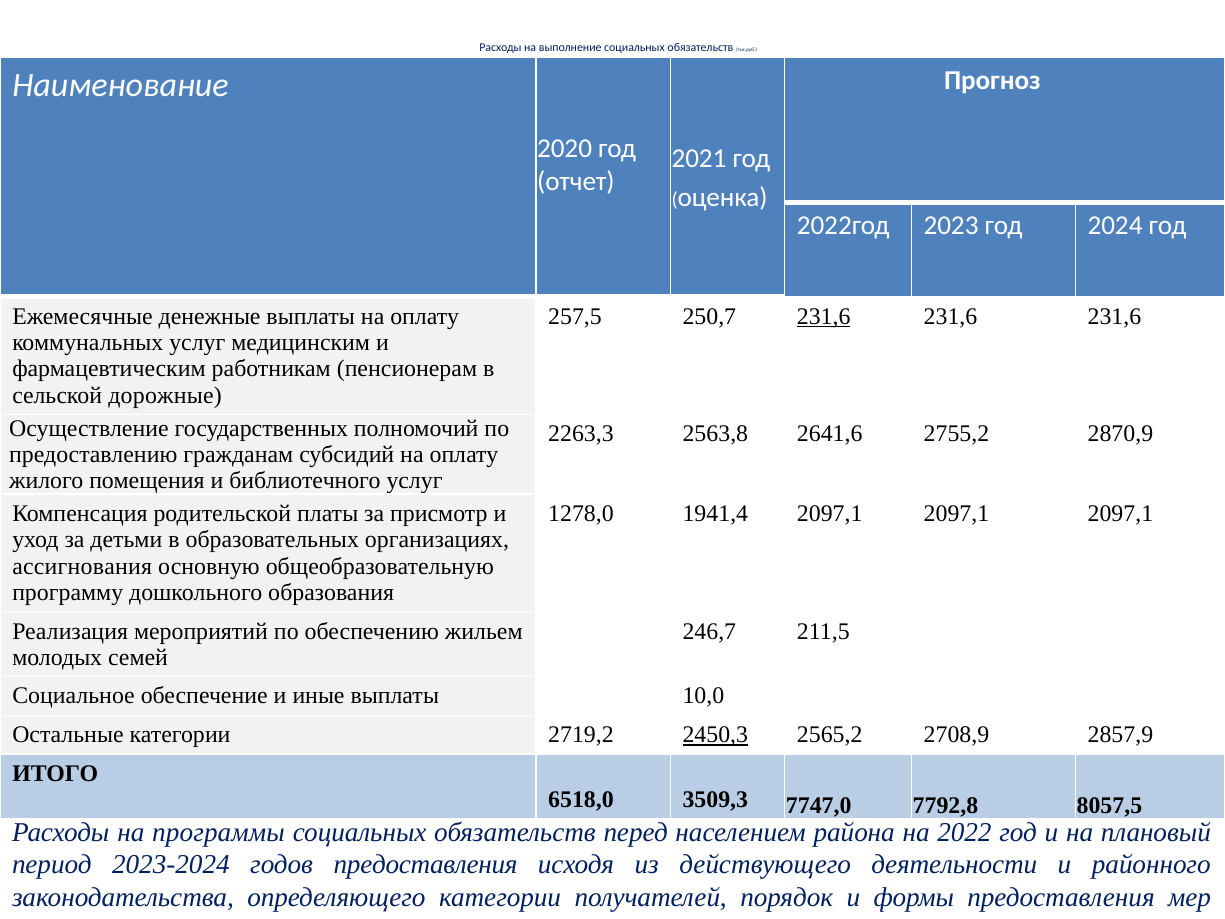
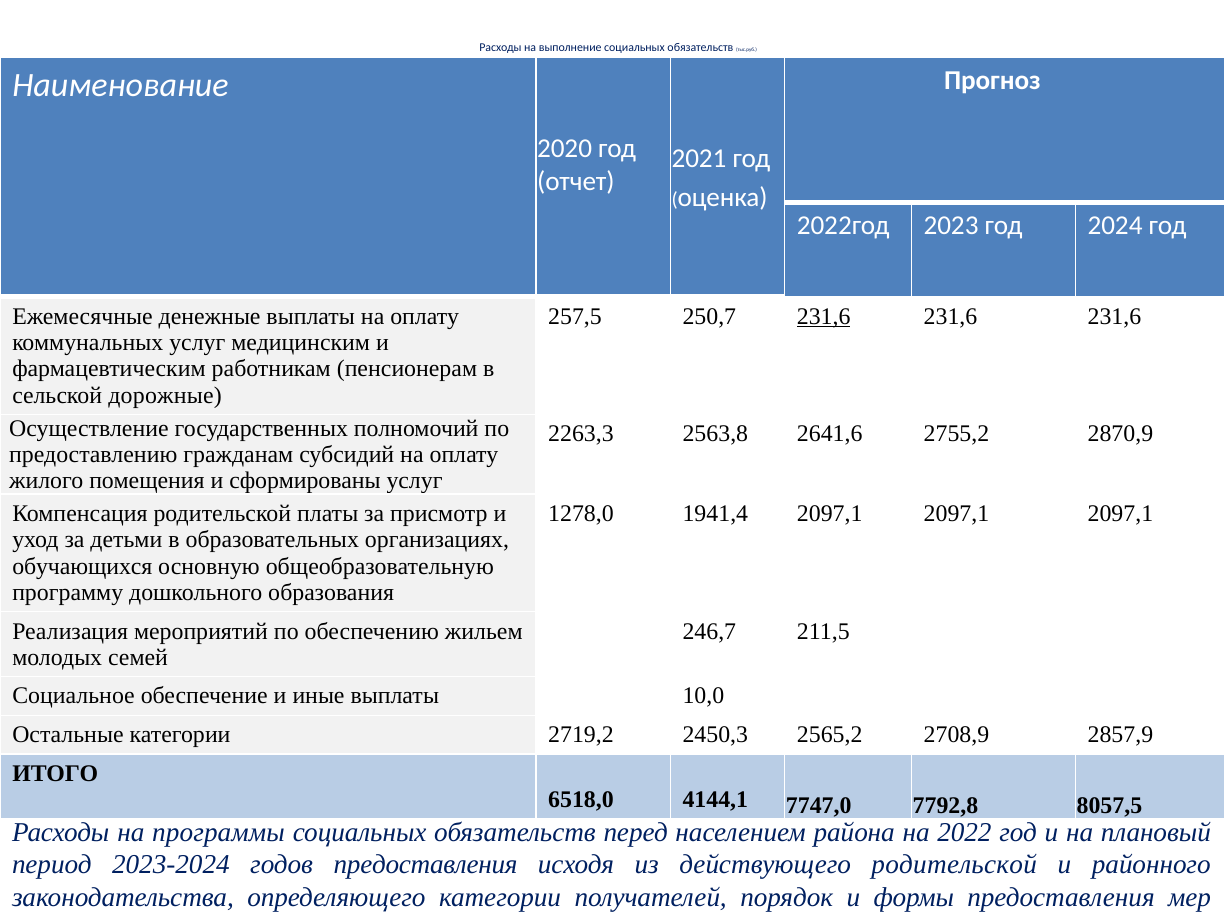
библиотечного: библиотечного -> сформированы
ассигнования: ассигнования -> обучающихся
2450,3 underline: present -> none
3509,3: 3509,3 -> 4144,1
действующего деятельности: деятельности -> родительской
